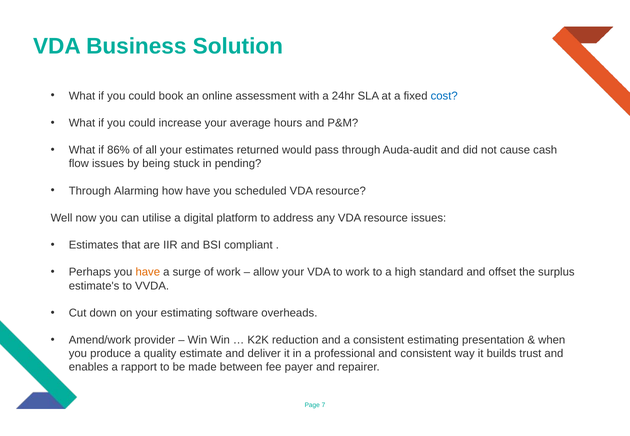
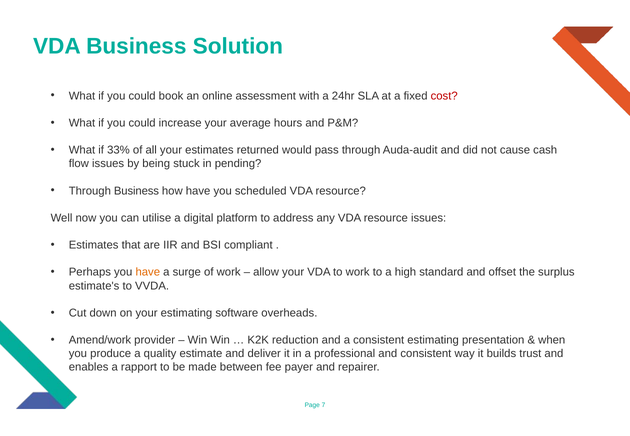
cost colour: blue -> red
86%: 86% -> 33%
Through Alarming: Alarming -> Business
